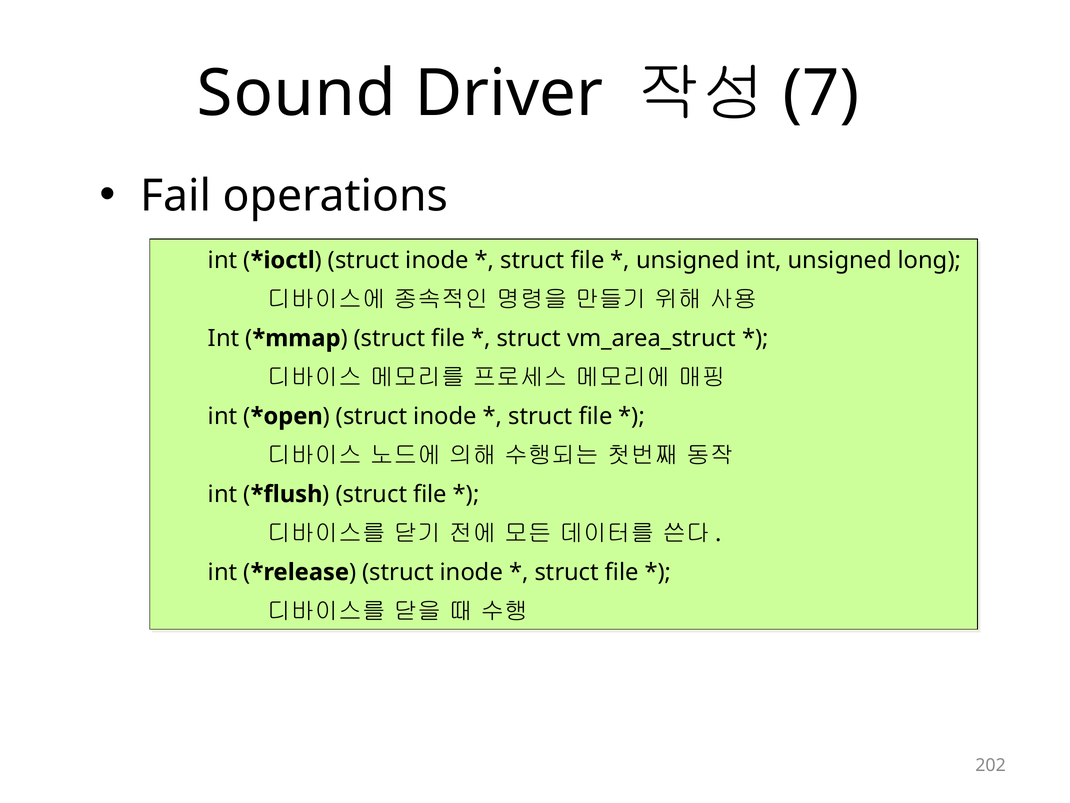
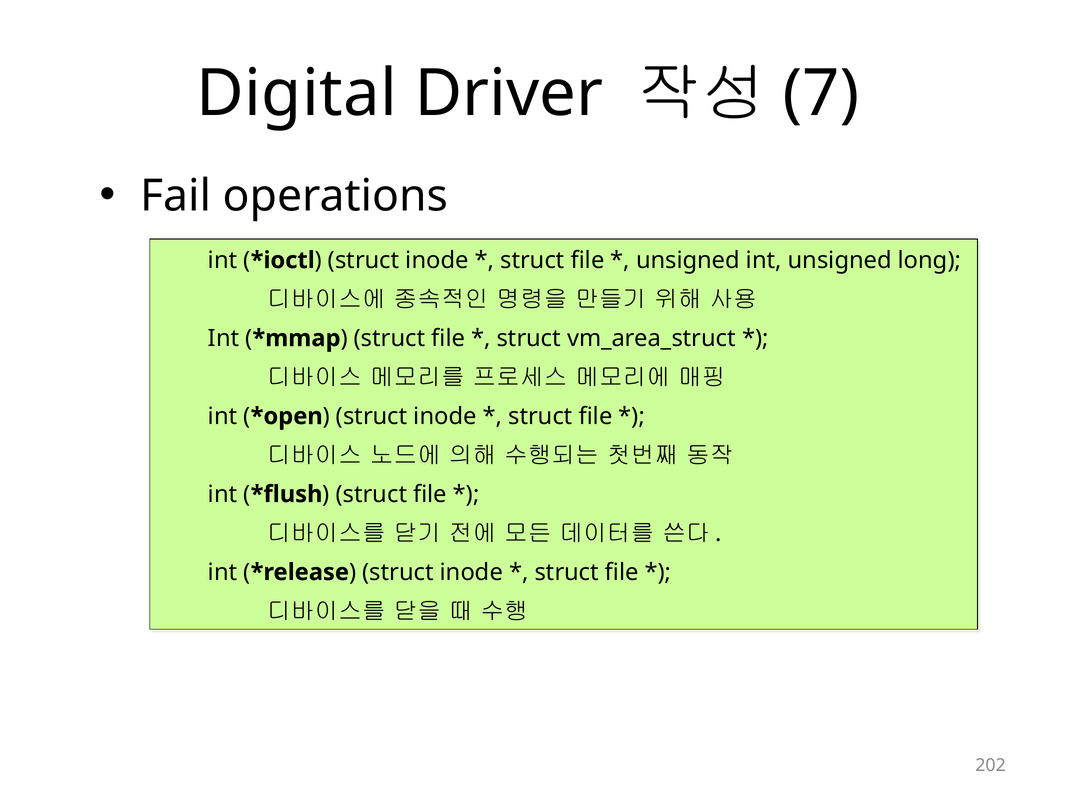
Sound: Sound -> Digital
